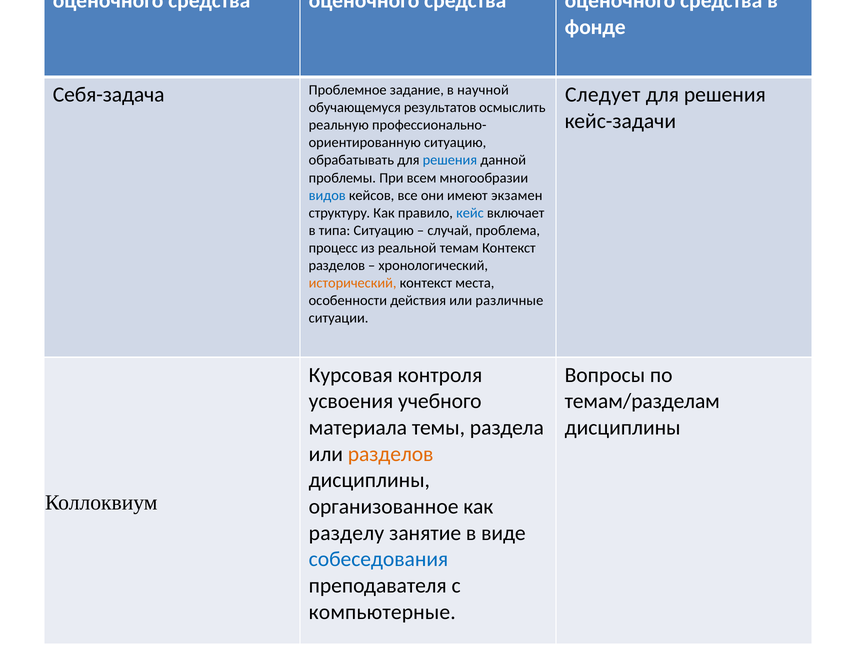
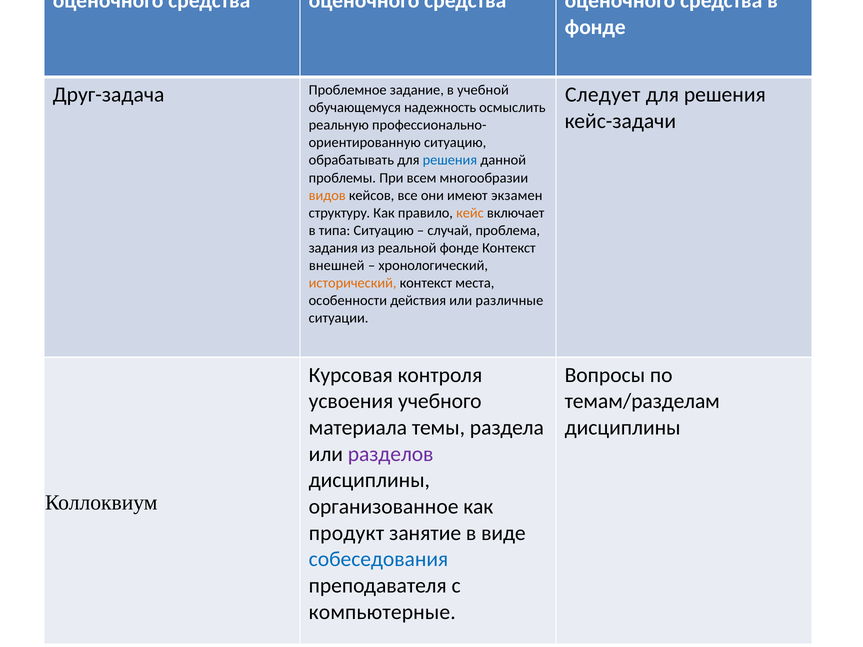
Себя-задача: Себя-задача -> Друг-задача
научной: научной -> учебной
результатов: результатов -> надежность
видов colour: blue -> orange
кейс colour: blue -> orange
процесс: процесс -> задания
реальной темам: темам -> фонде
разделов at (337, 266): разделов -> внешней
разделов at (391, 454) colour: orange -> purple
разделу: разделу -> продукт
